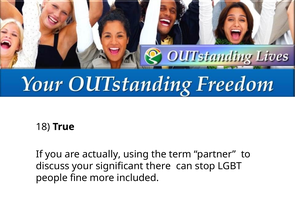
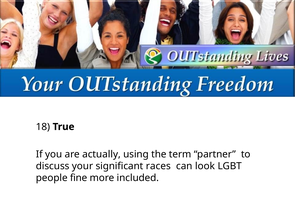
there: there -> races
stop: stop -> look
